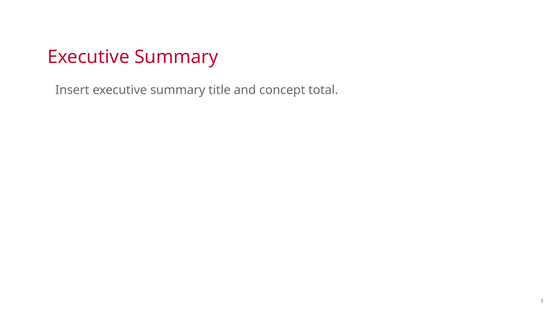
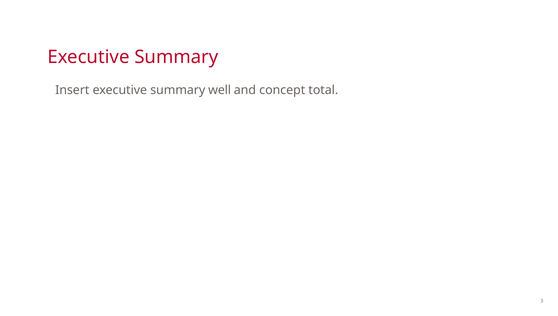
title: title -> well
